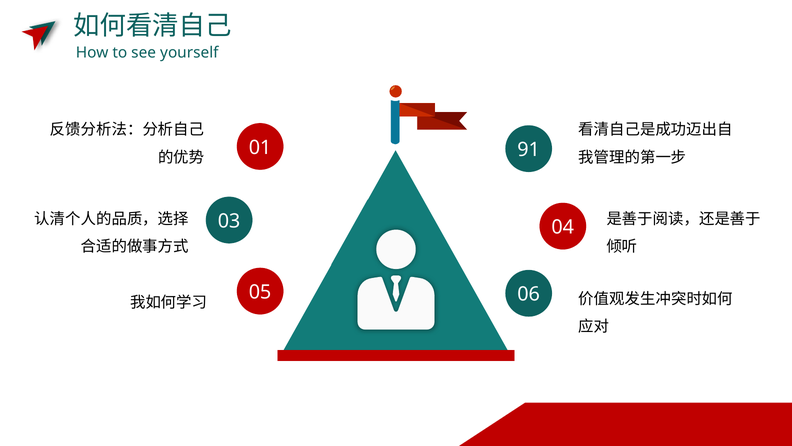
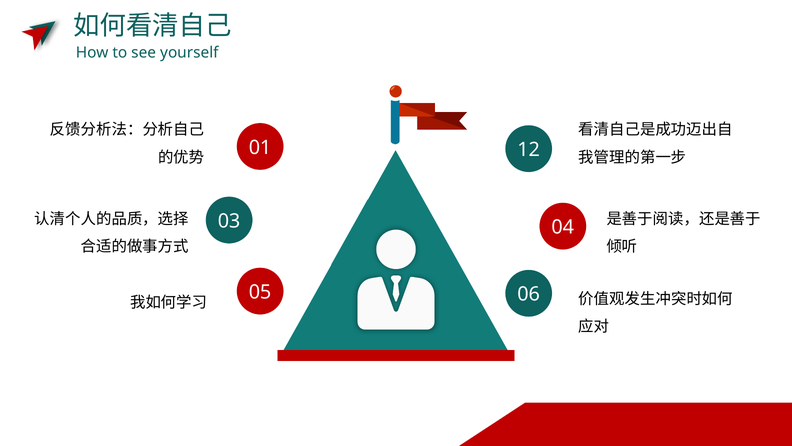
91: 91 -> 12
